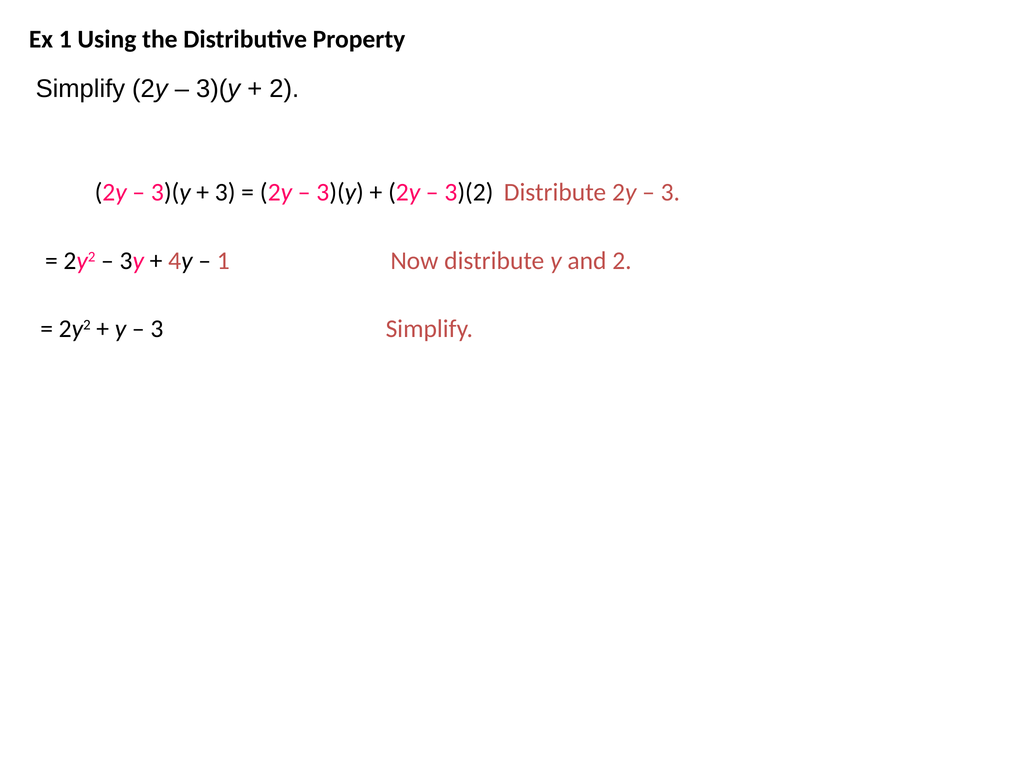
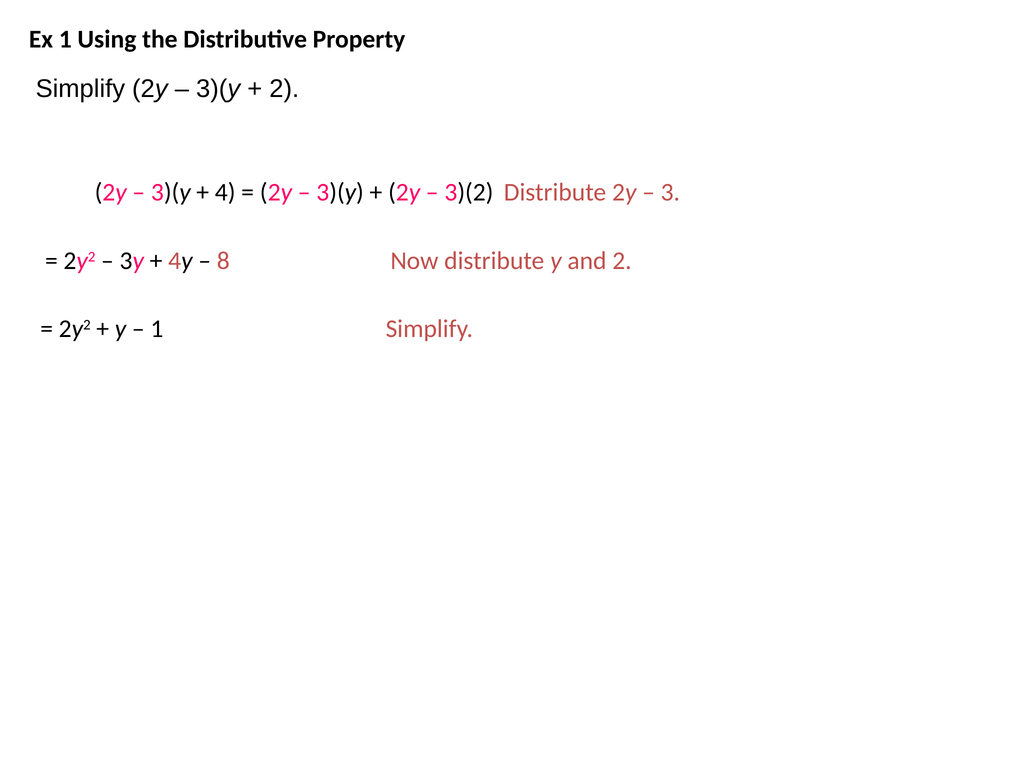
3 at (225, 193): 3 -> 4
1 at (223, 261): 1 -> 8
3 at (157, 329): 3 -> 1
